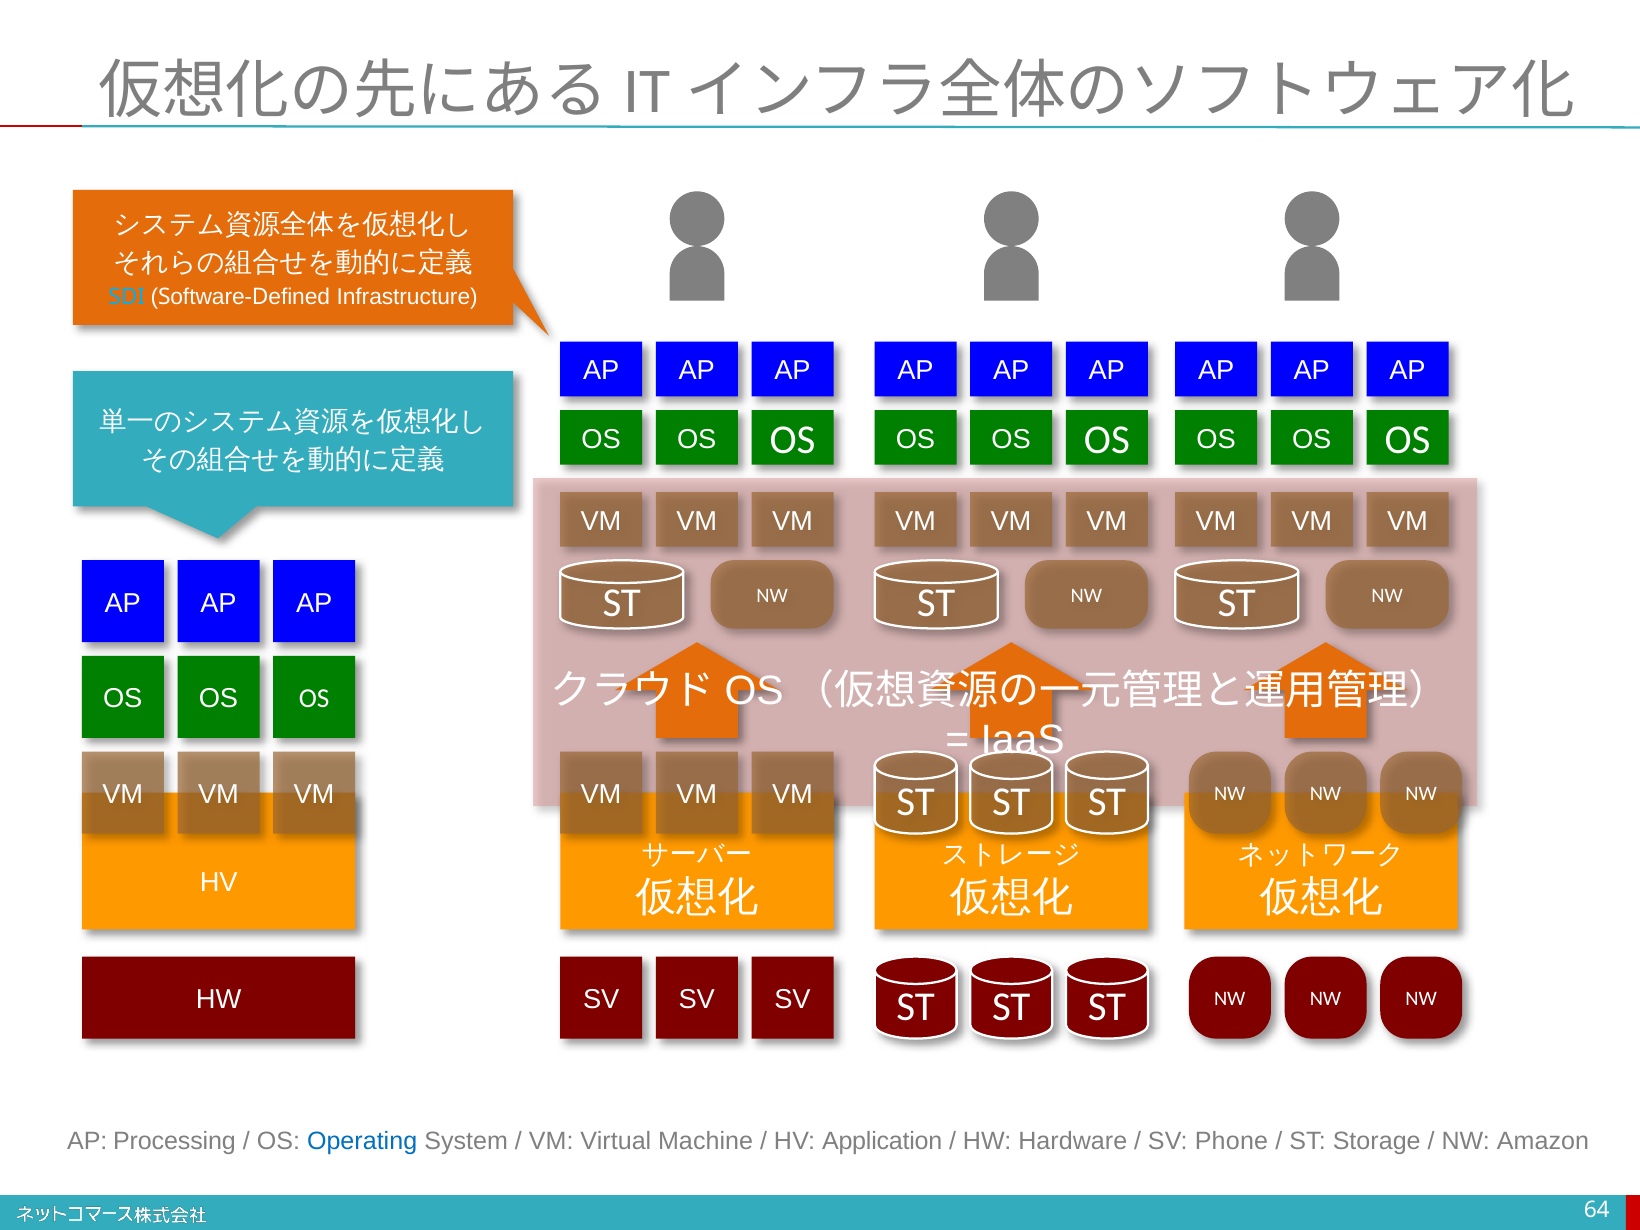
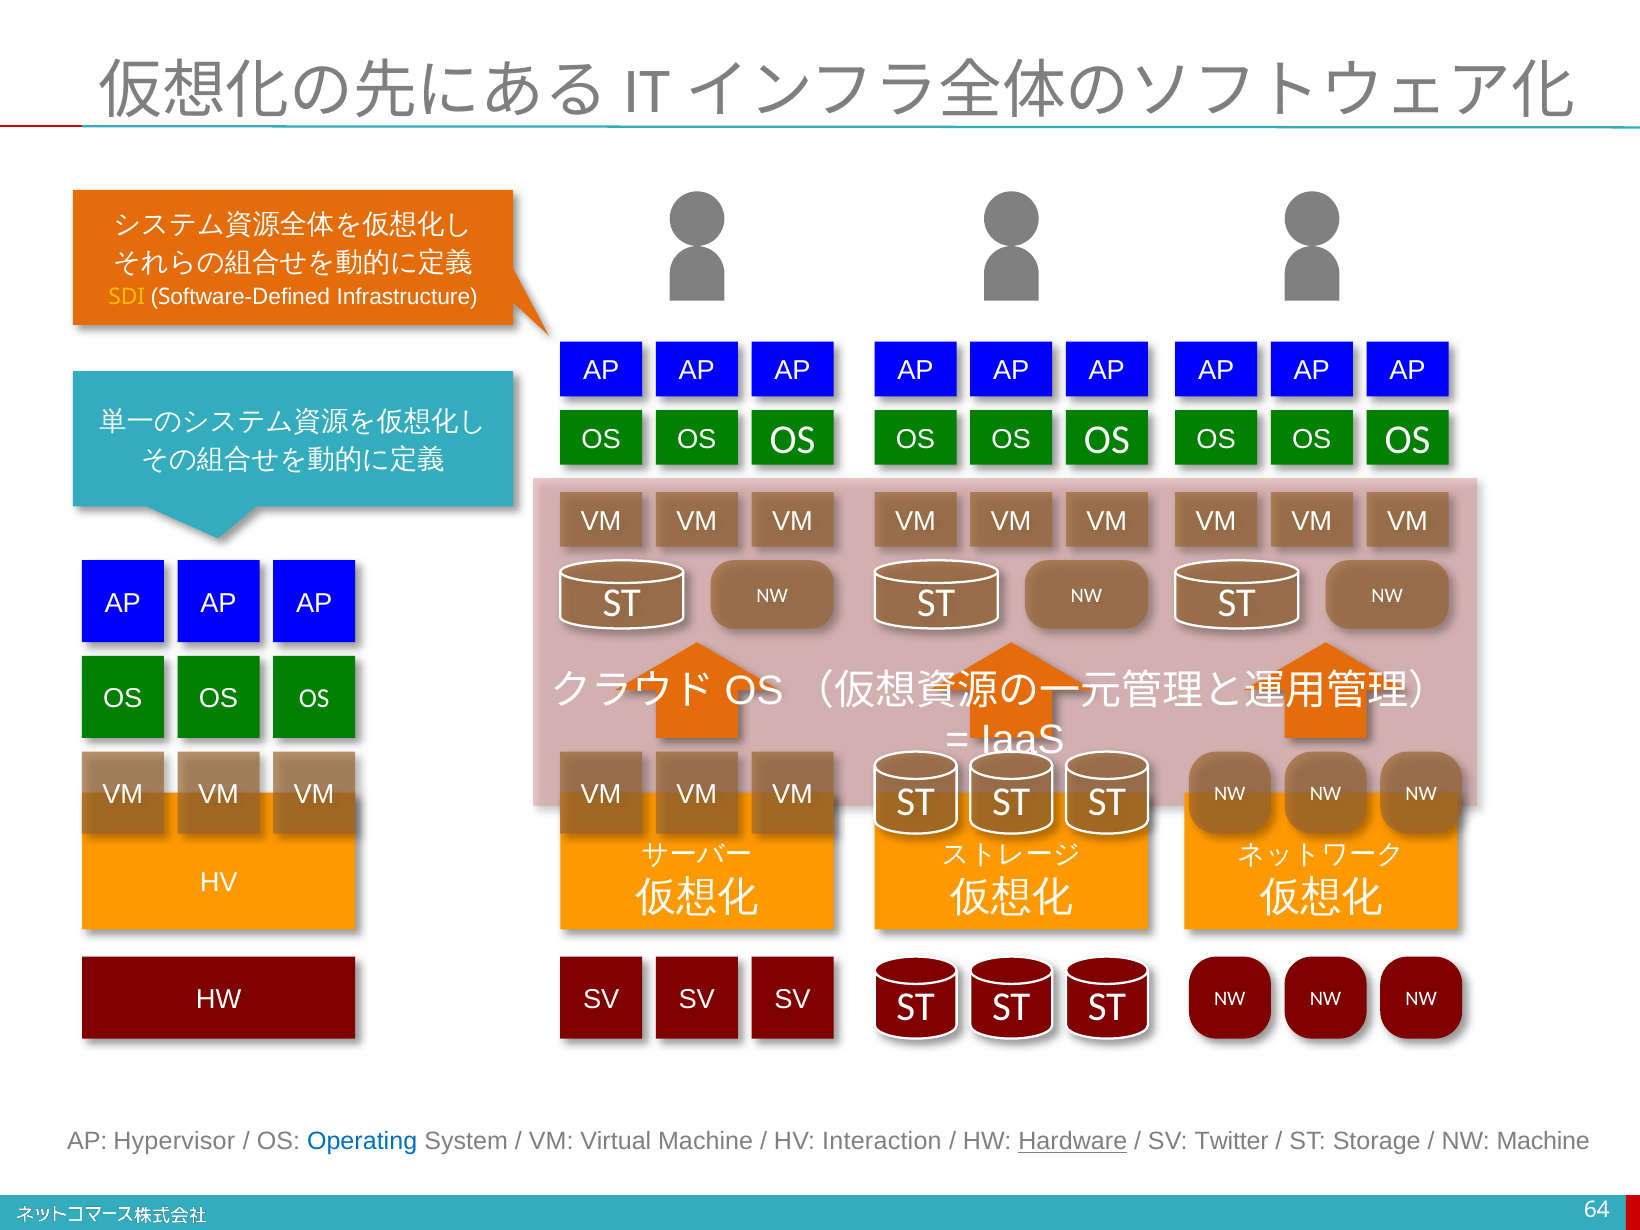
SDI colour: light blue -> yellow
Processing: Processing -> Hypervisor
Application: Application -> Interaction
Hardware underline: none -> present
Phone: Phone -> Twitter
NW Amazon: Amazon -> Machine
